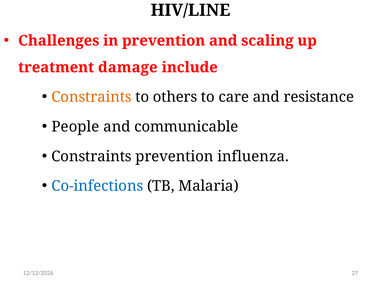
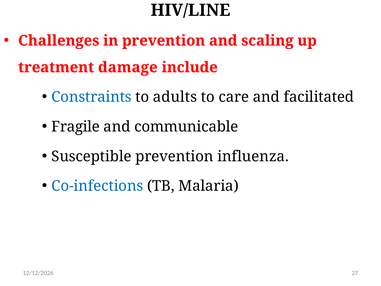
Constraints at (92, 97) colour: orange -> blue
others: others -> adults
resistance: resistance -> facilitated
People: People -> Fragile
Constraints at (92, 156): Constraints -> Susceptible
